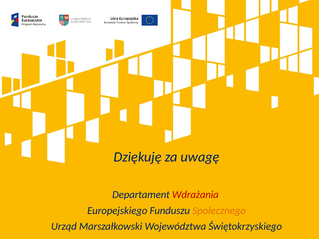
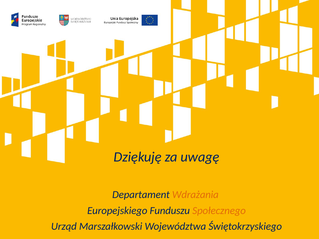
Wdrażania colour: red -> orange
